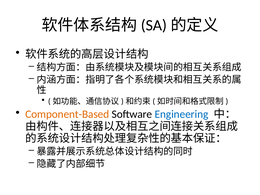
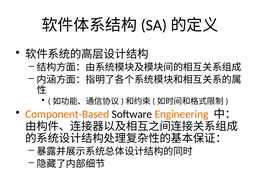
Engineering colour: blue -> orange
